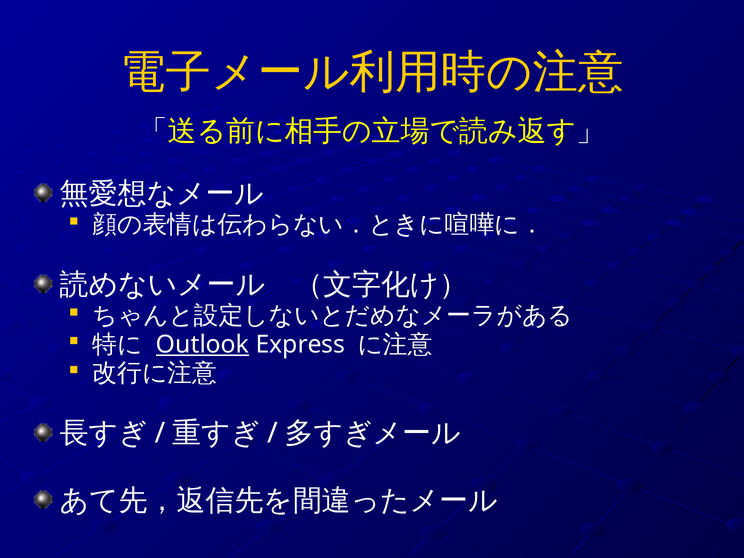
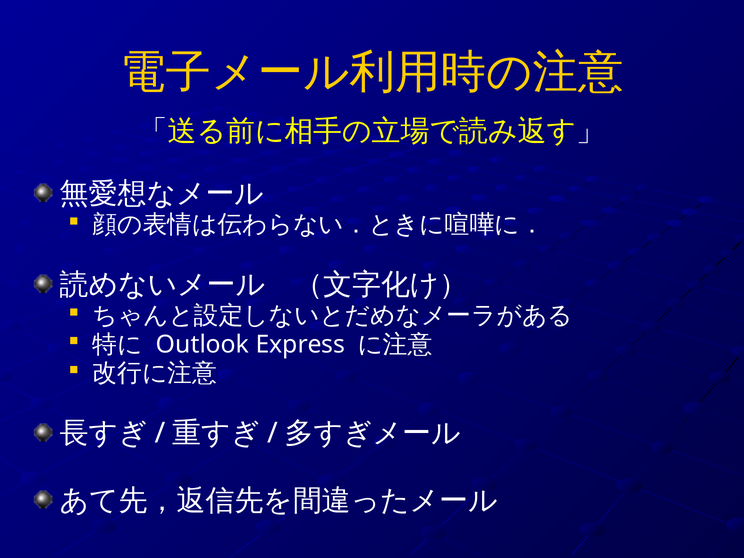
Outlook underline: present -> none
